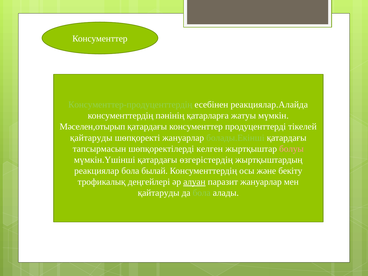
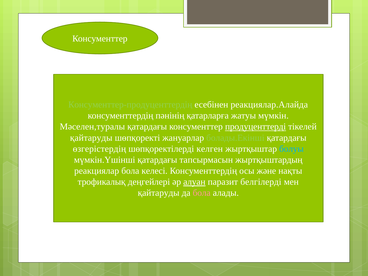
Мәселен,отырып: Мәселен,отырып -> Мәселен,туралы
продуценттерді underline: none -> present
тапсырмасын: тапсырмасын -> өзгерістердің
болуы colour: pink -> light blue
өзгерістердің: өзгерістердің -> тапсырмасын
былай: былай -> келесі
бекіту: бекіту -> нақты
паразит жануарлар: жануарлар -> белгілерді
бола at (202, 193) colour: light green -> pink
